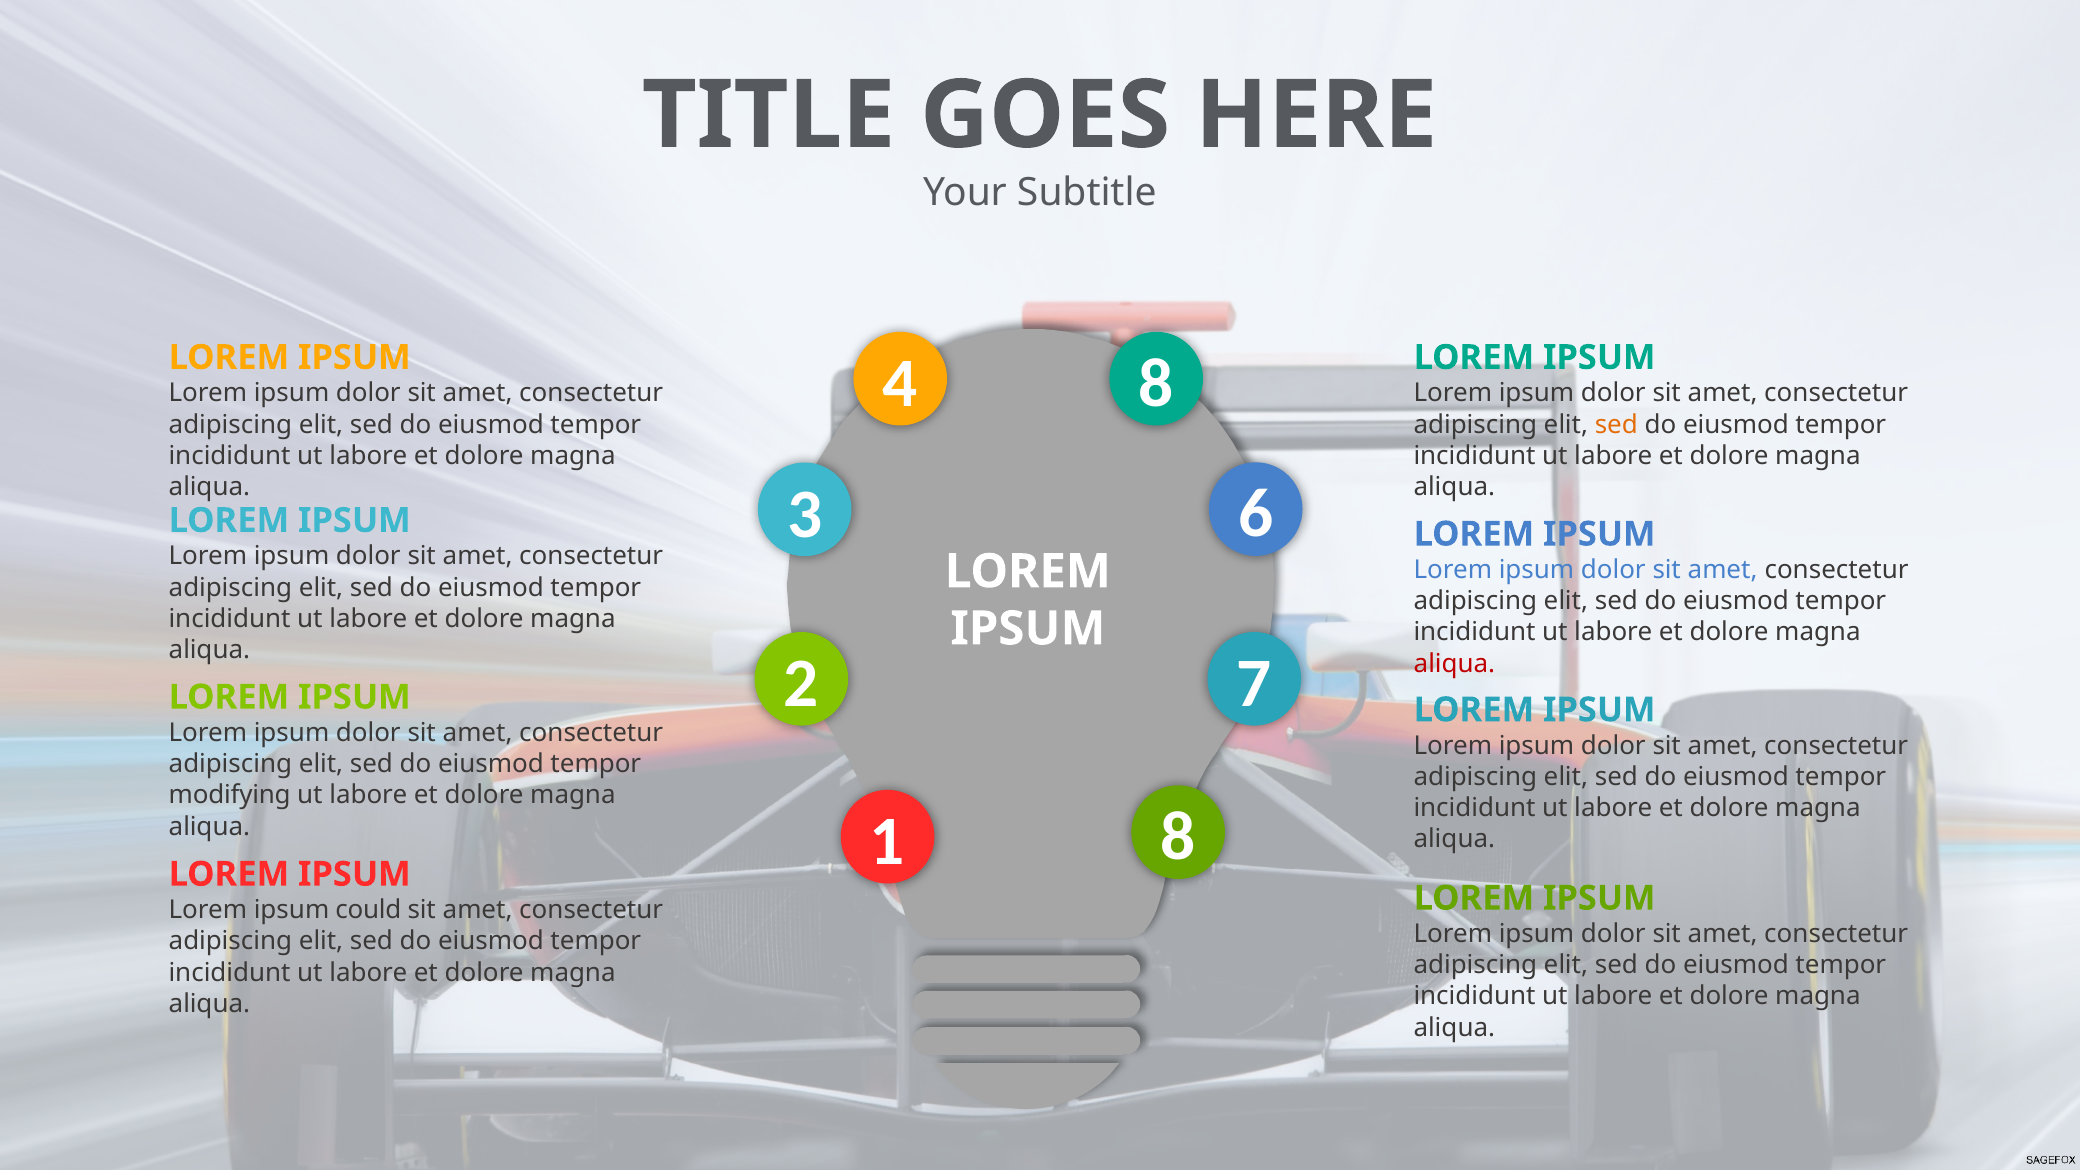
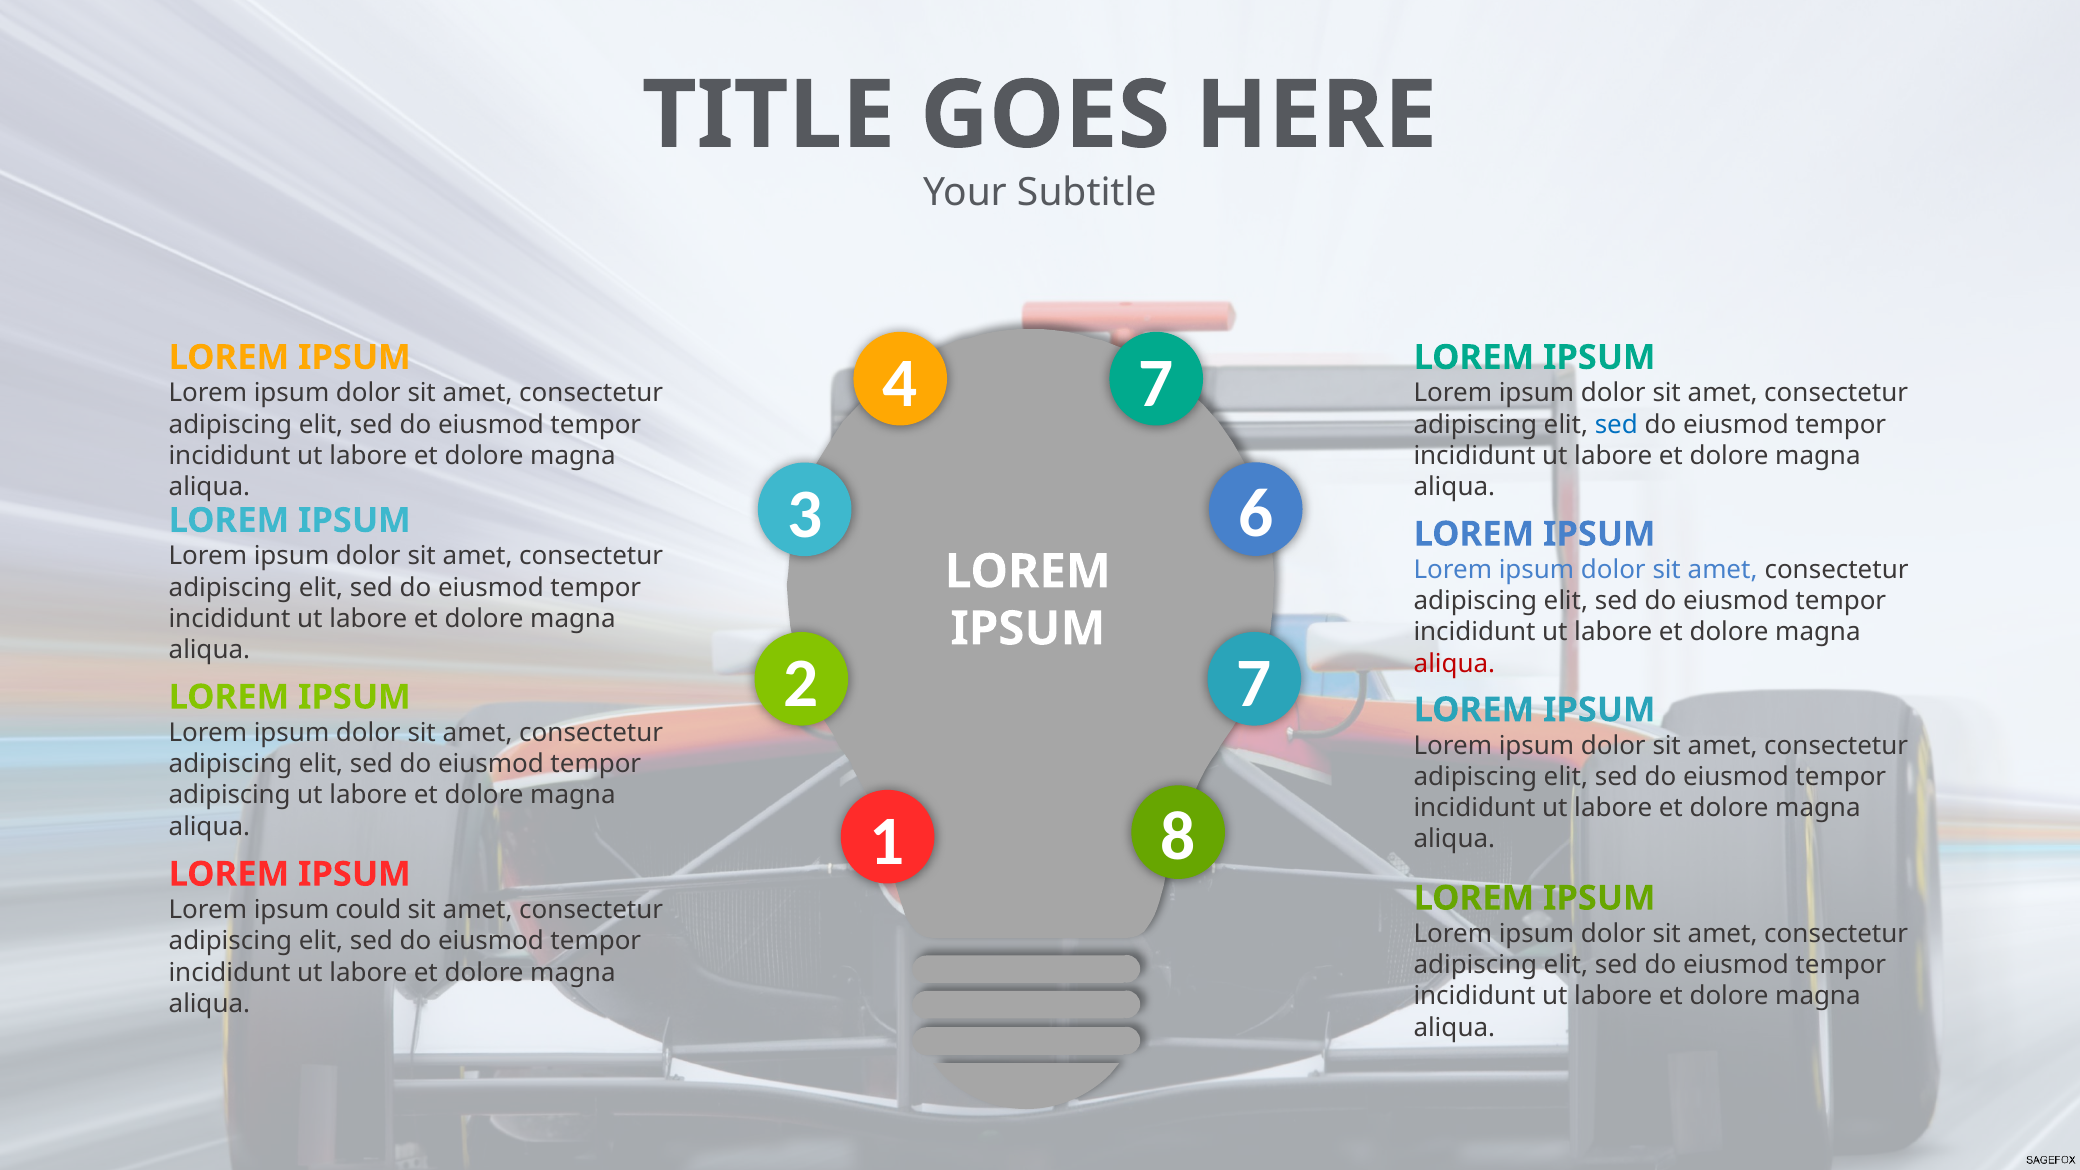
4 8: 8 -> 7
sed at (1616, 424) colour: orange -> blue
modifying at (230, 795): modifying -> adipiscing
